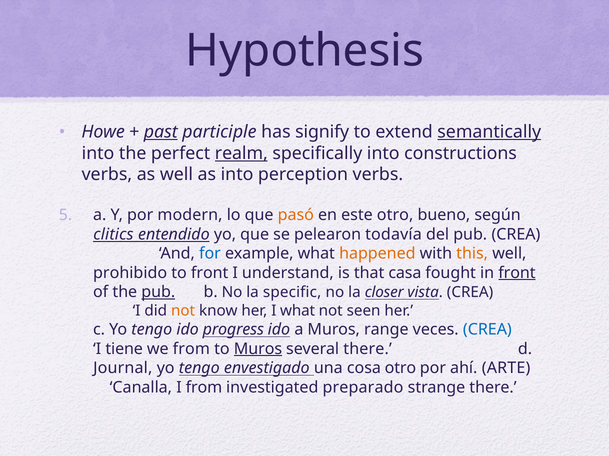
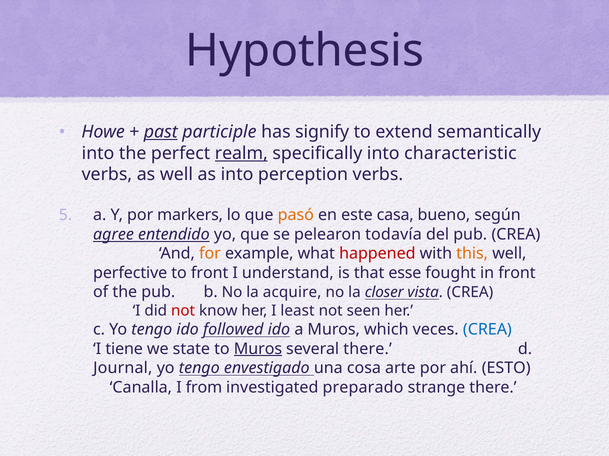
semantically underline: present -> none
constructions: constructions -> characteristic
modern: modern -> markers
este otro: otro -> casa
clitics: clitics -> agree
for colour: blue -> orange
happened colour: orange -> red
prohibido: prohibido -> perfective
casa: casa -> esse
front at (517, 273) underline: present -> none
pub at (158, 292) underline: present -> none
specific: specific -> acquire
not at (183, 311) colour: orange -> red
I what: what -> least
progress: progress -> followed
range: range -> which
we from: from -> state
cosa otro: otro -> arte
ARTE: ARTE -> ESTO
